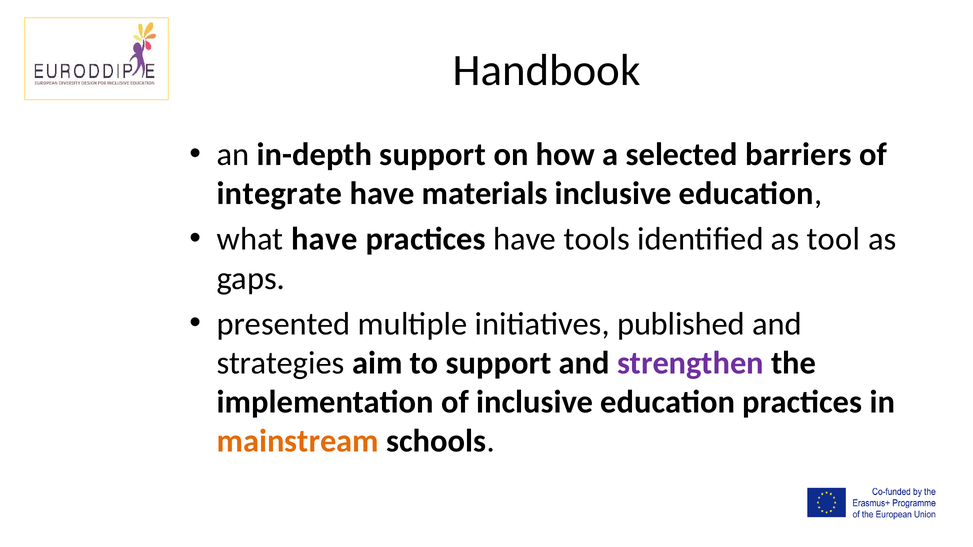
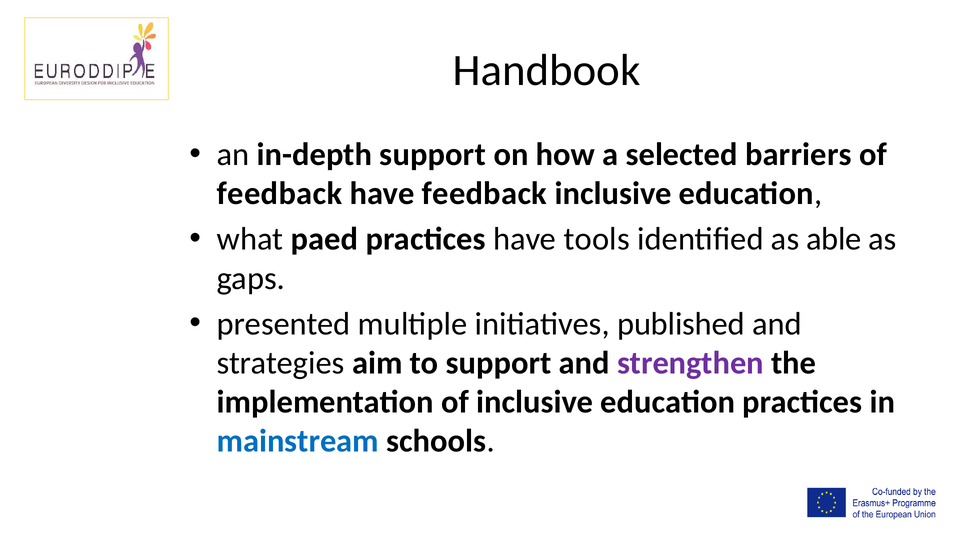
integrate at (280, 194): integrate -> feedback
have materials: materials -> feedback
what have: have -> paed
tool: tool -> able
mainstream colour: orange -> blue
